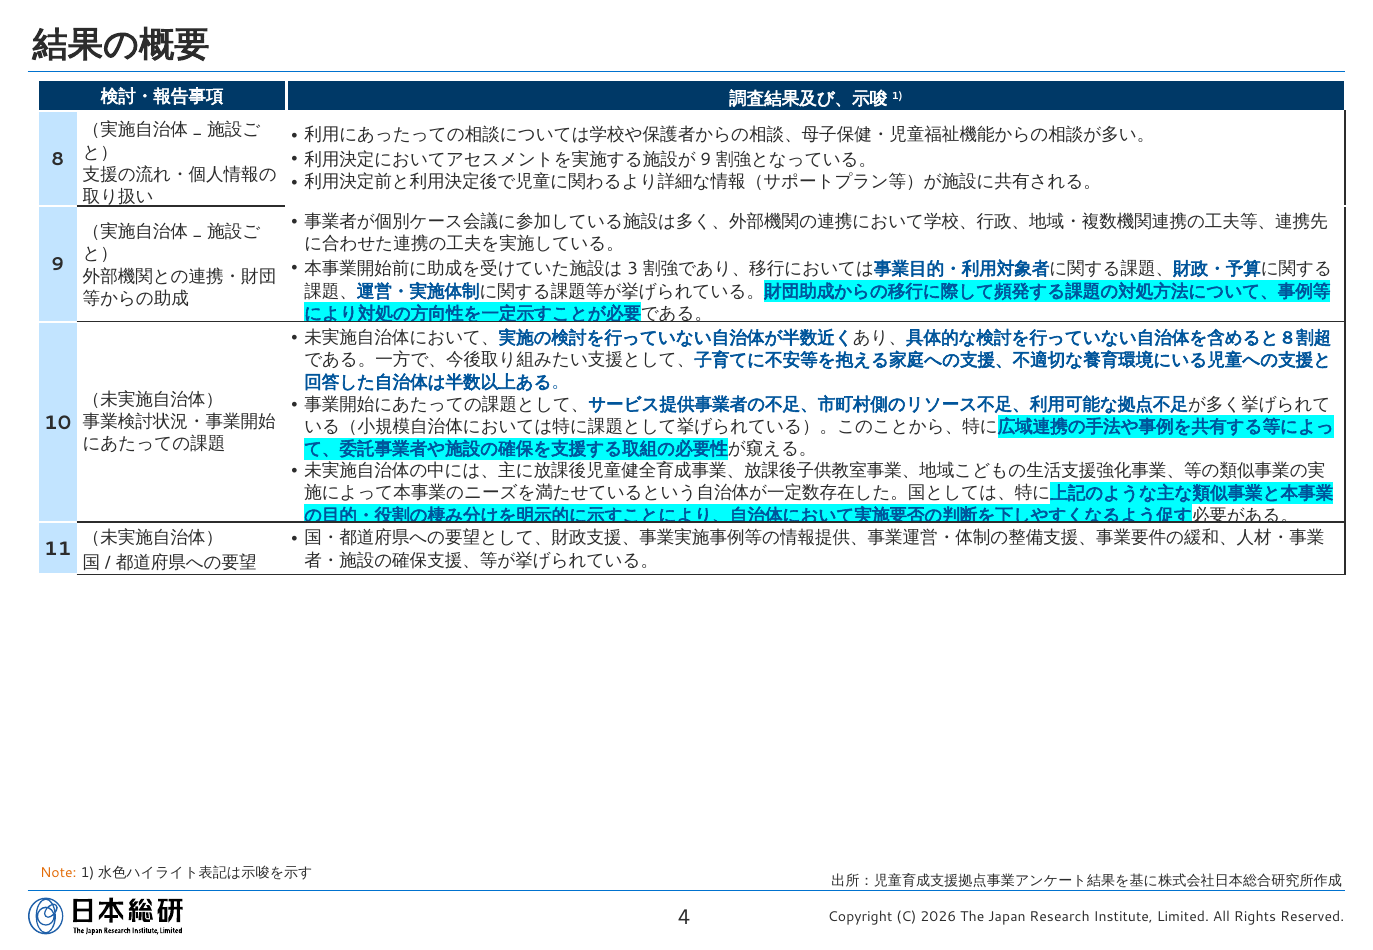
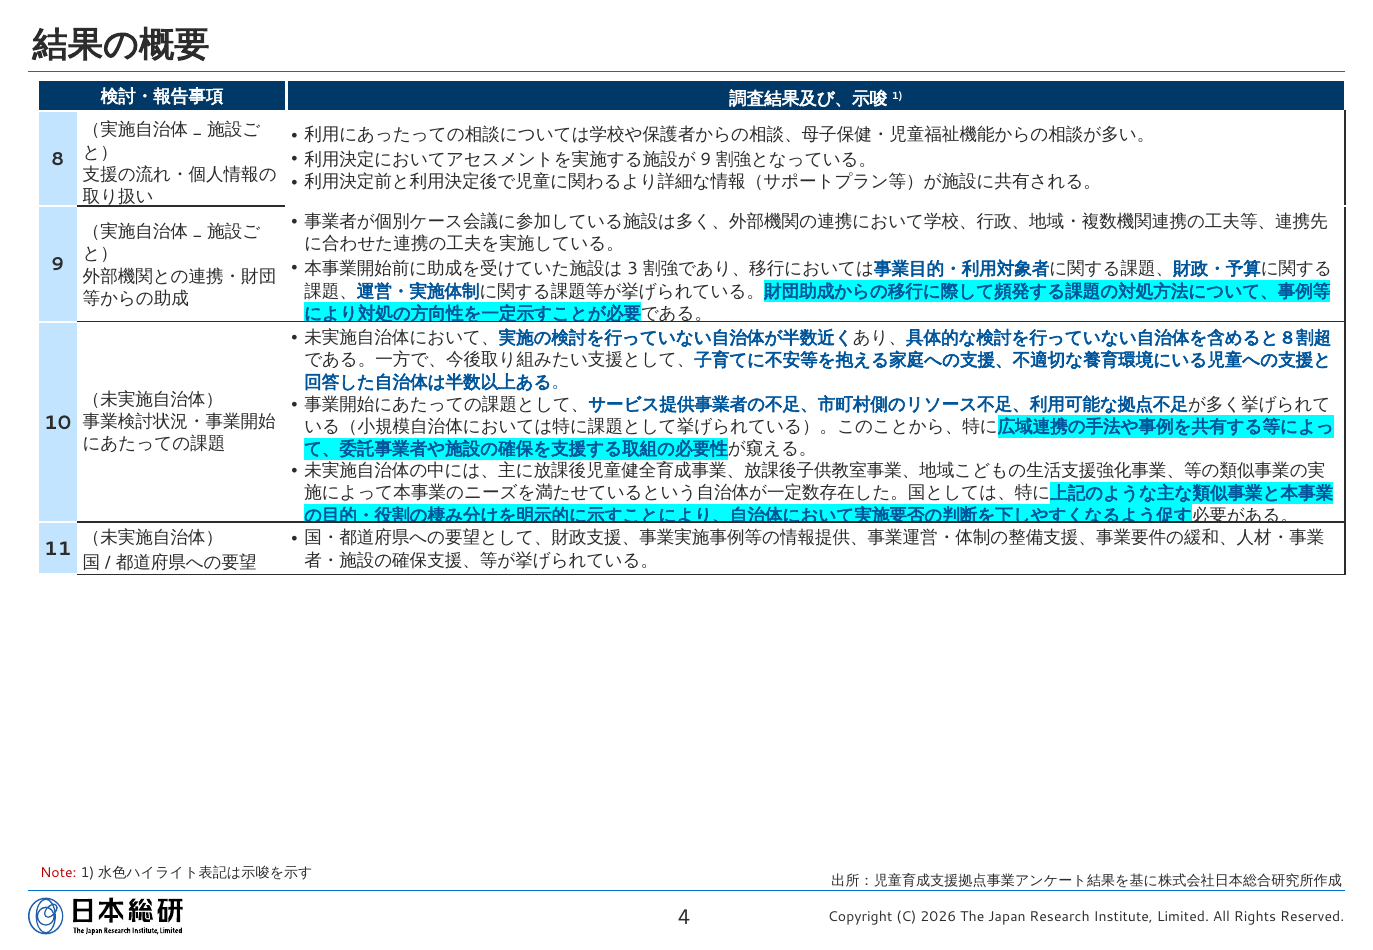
Note colour: orange -> red
